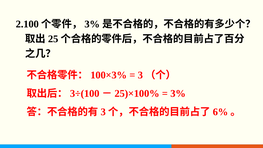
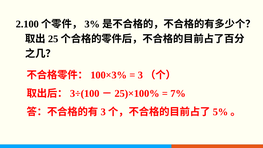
3% at (178, 94): 3% -> 7%
6%: 6% -> 5%
